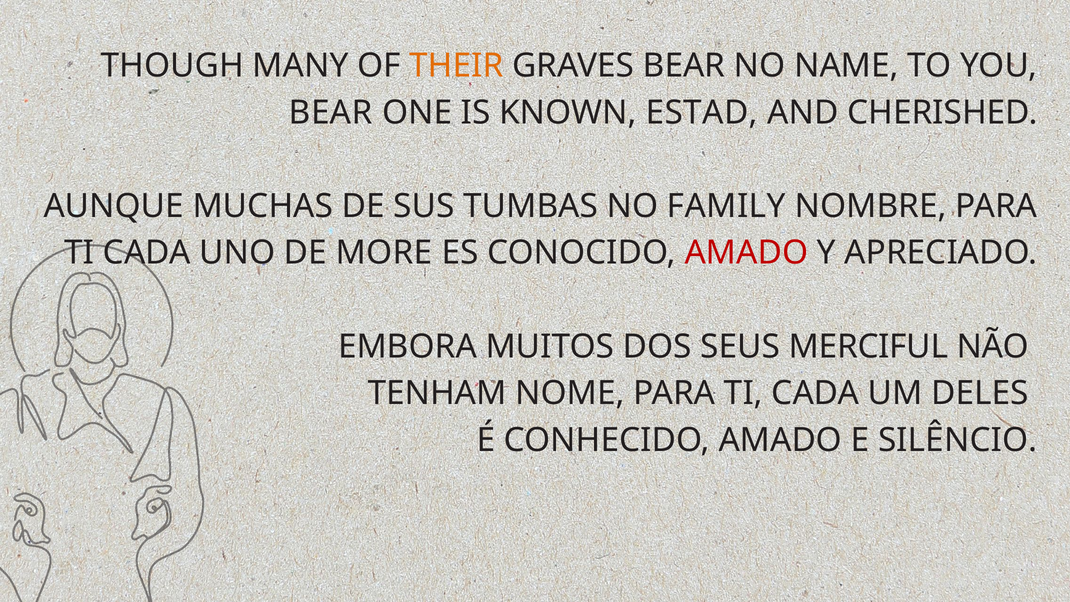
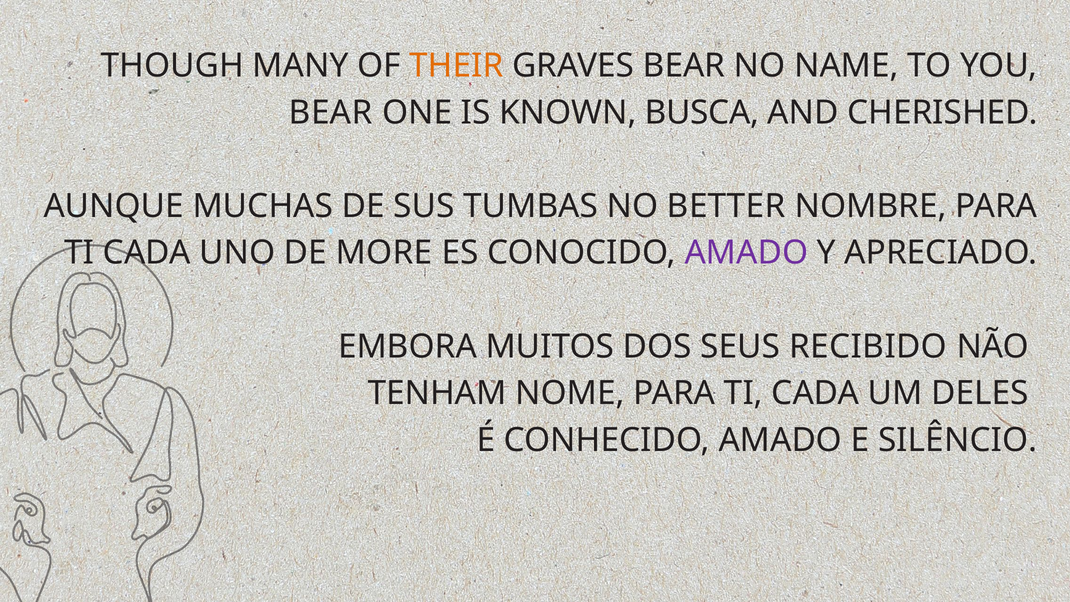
ESTAD: ESTAD -> BUSCA
FAMILY: FAMILY -> BETTER
AMADO at (746, 253) colour: red -> purple
MERCIFUL: MERCIFUL -> RECIBIDO
